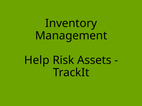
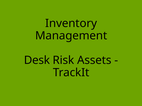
Help: Help -> Desk
